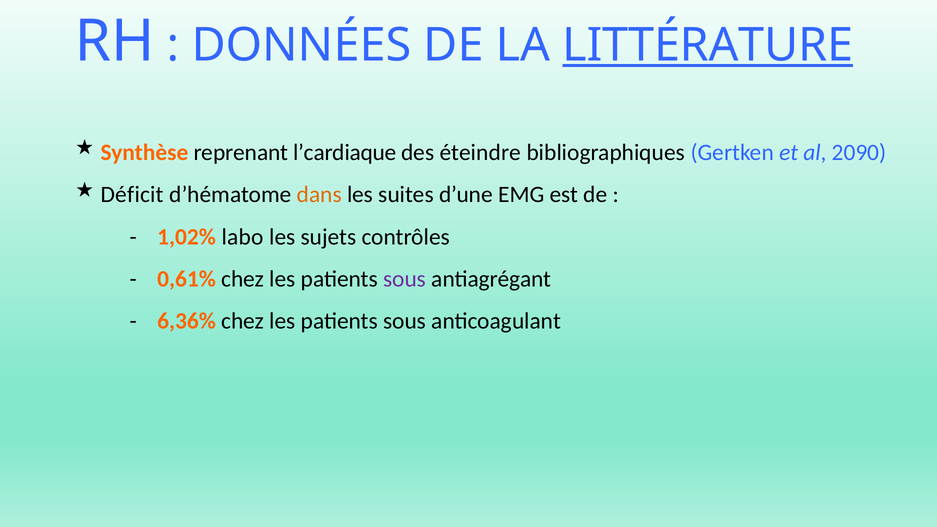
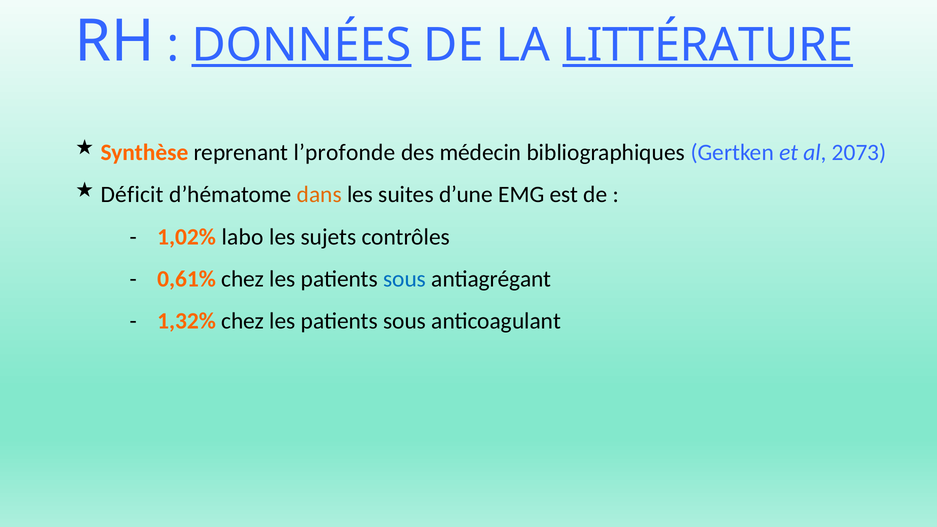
DONNÉES underline: none -> present
l’cardiaque: l’cardiaque -> l’profonde
éteindre: éteindre -> médecin
2090: 2090 -> 2073
sous at (405, 279) colour: purple -> blue
6,36%: 6,36% -> 1,32%
